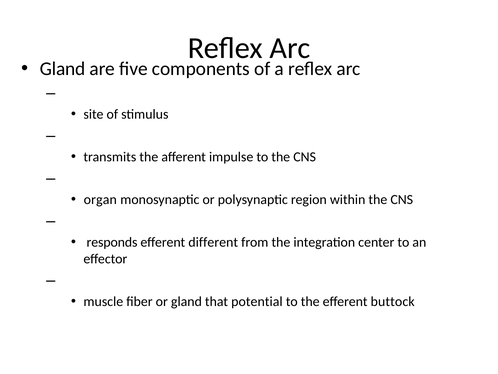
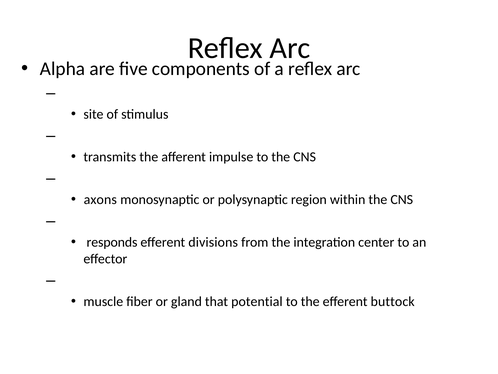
Gland at (63, 69): Gland -> Alpha
organ: organ -> axons
different: different -> divisions
